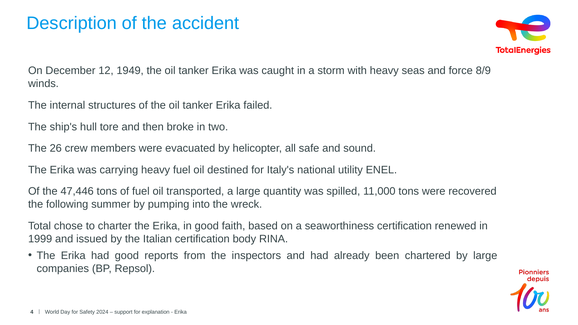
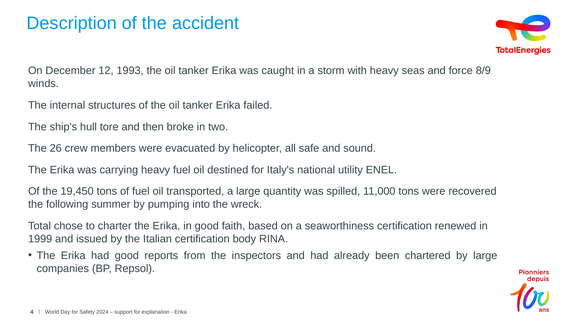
1949: 1949 -> 1993
47,446: 47,446 -> 19,450
